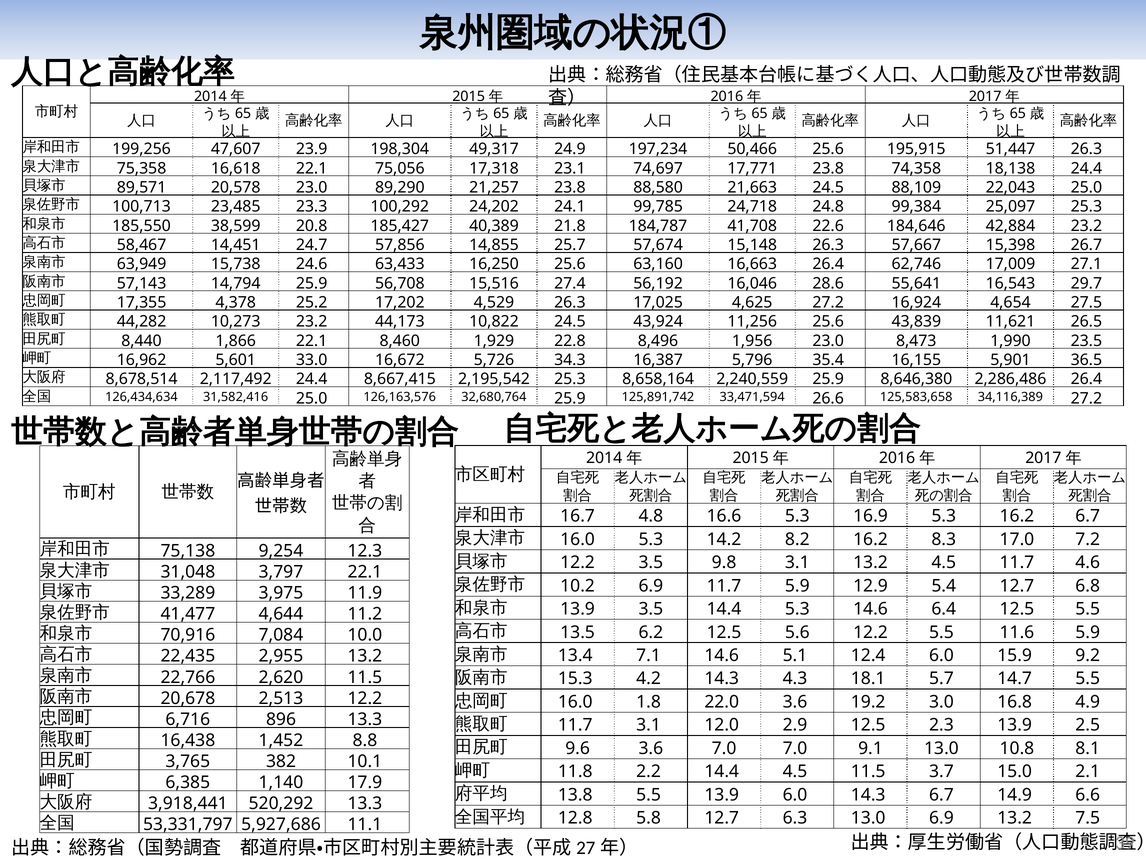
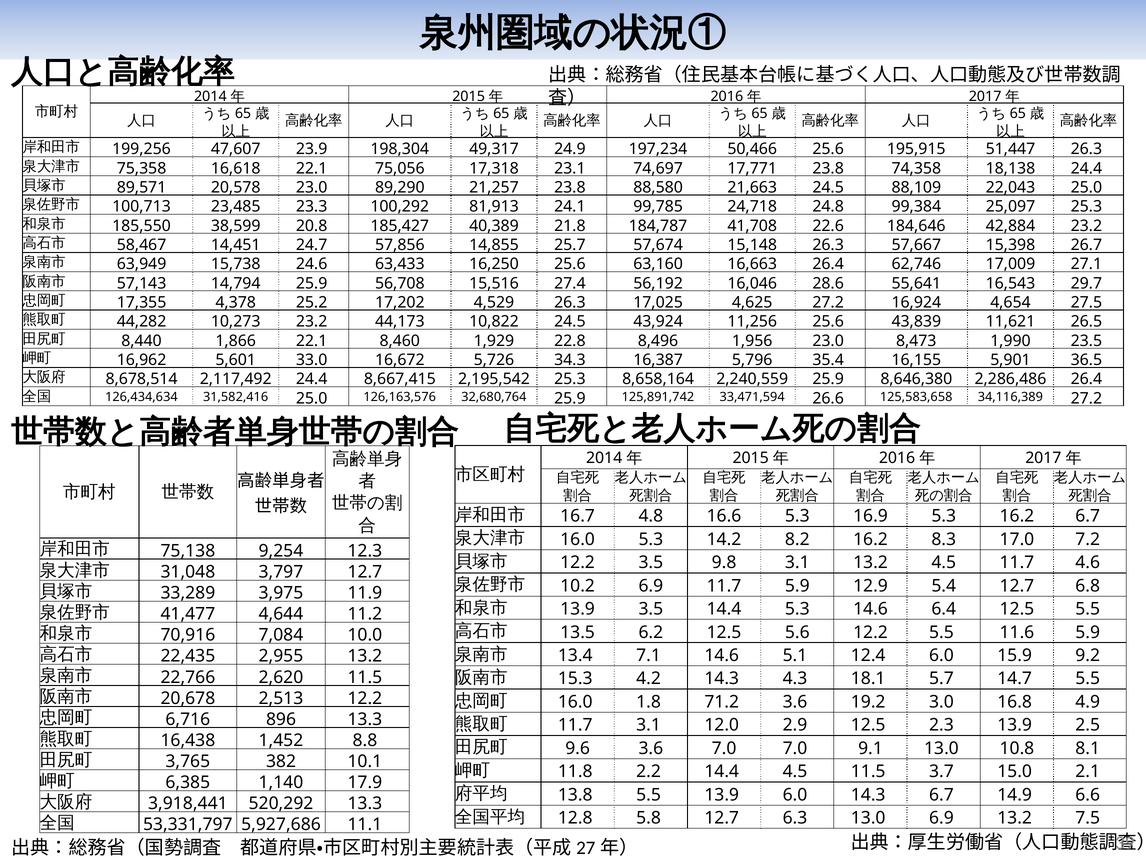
24,202: 24,202 -> 81,913
3,797 22.1: 22.1 -> 12.7
22.0: 22.0 -> 71.2
